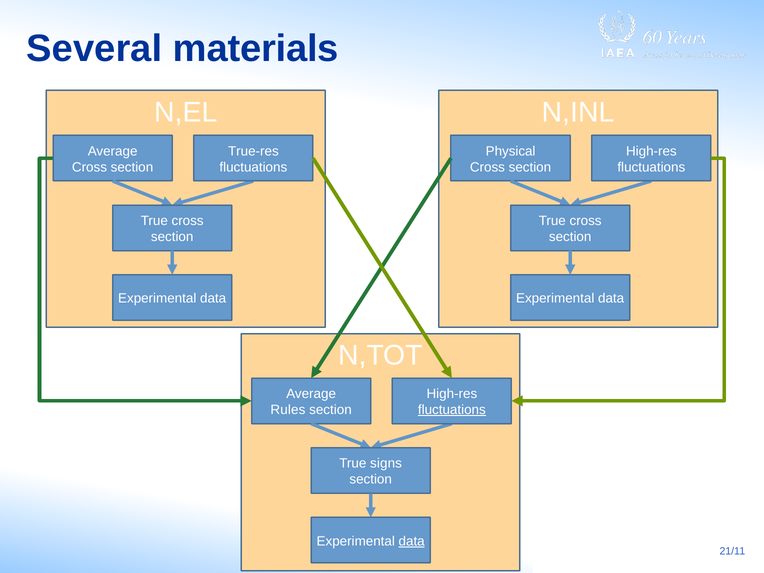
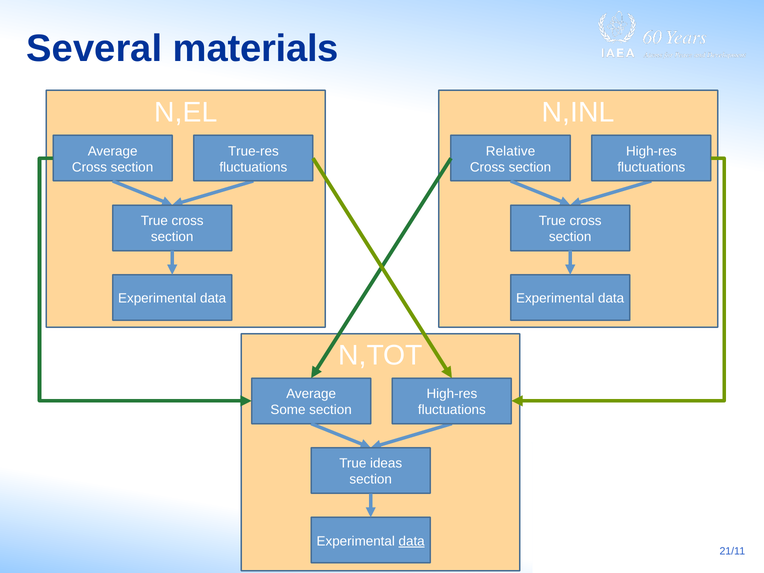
Physical: Physical -> Relative
Rules: Rules -> Some
fluctuations at (452, 410) underline: present -> none
signs: signs -> ideas
